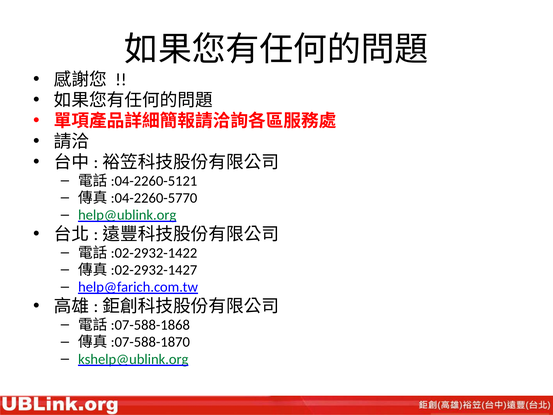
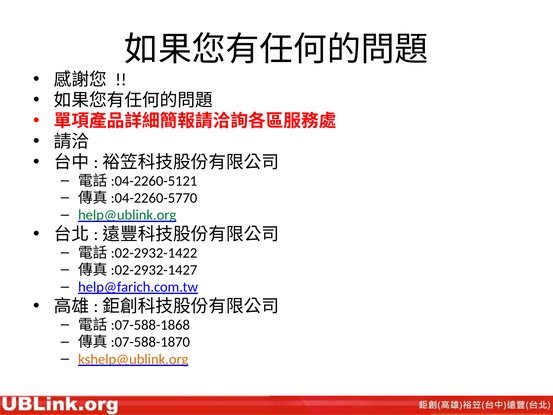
kshelp@ublink.org colour: green -> orange
